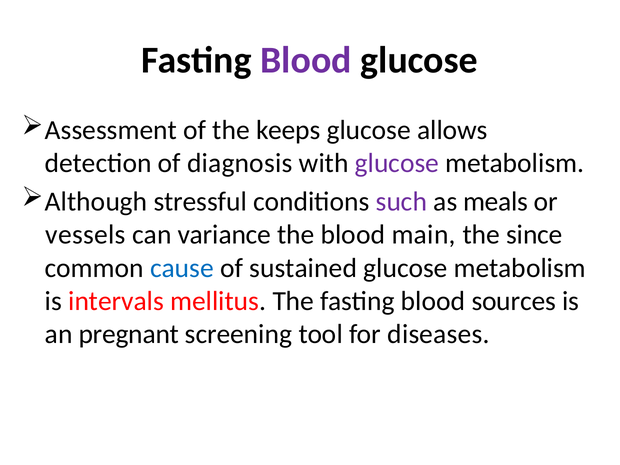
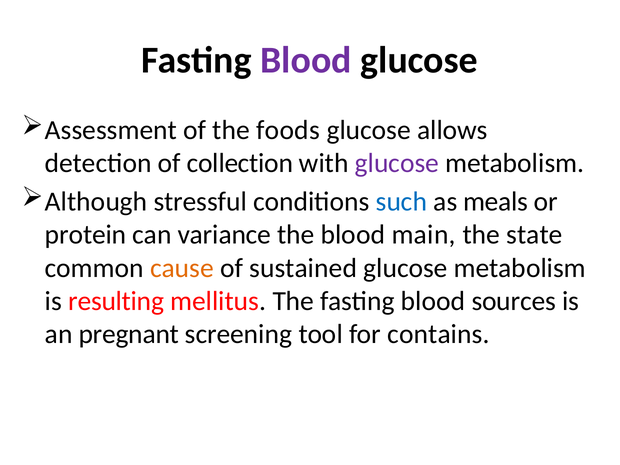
keeps: keeps -> foods
diagnosis: diagnosis -> collection
such colour: purple -> blue
vessels: vessels -> protein
since: since -> state
cause colour: blue -> orange
intervals: intervals -> resulting
diseases: diseases -> contains
